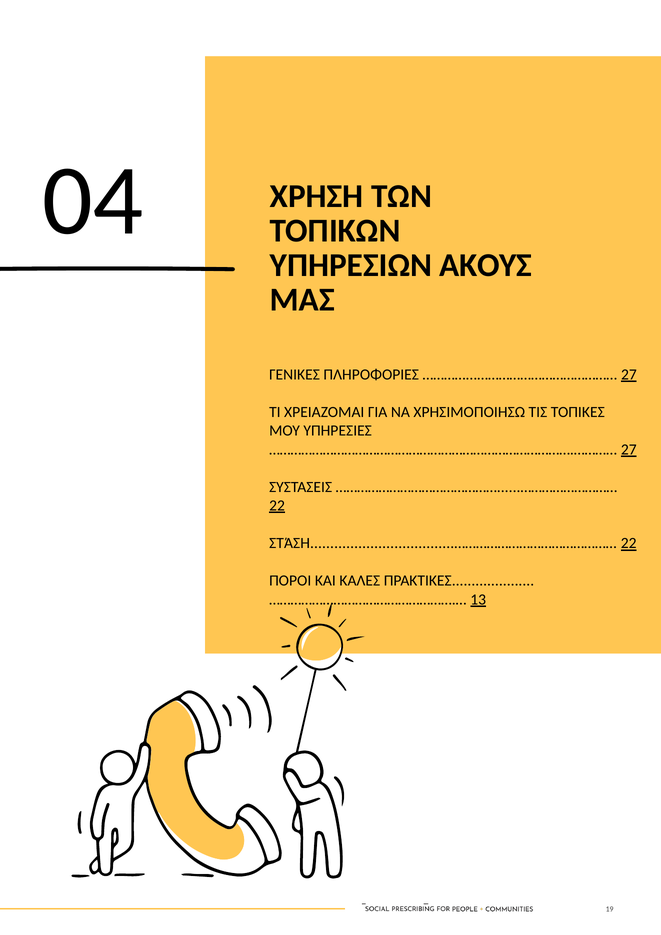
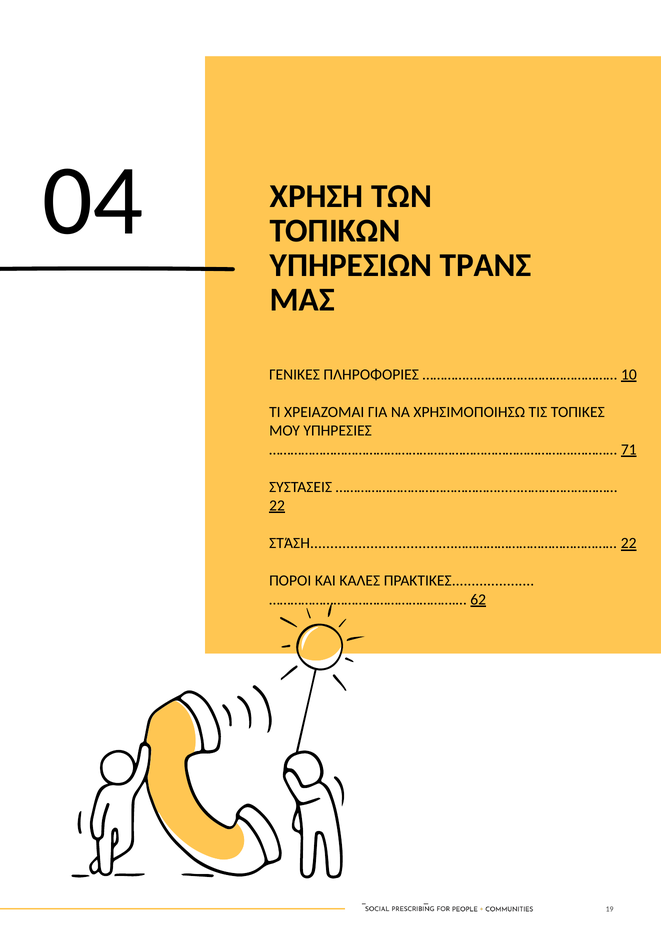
ΑΚΟΥΣ: ΑΚΟΥΣ -> ΤΡΑΝΣ
27 at (629, 374): 27 -> 10
27 at (629, 449): 27 -> 71
13: 13 -> 62
